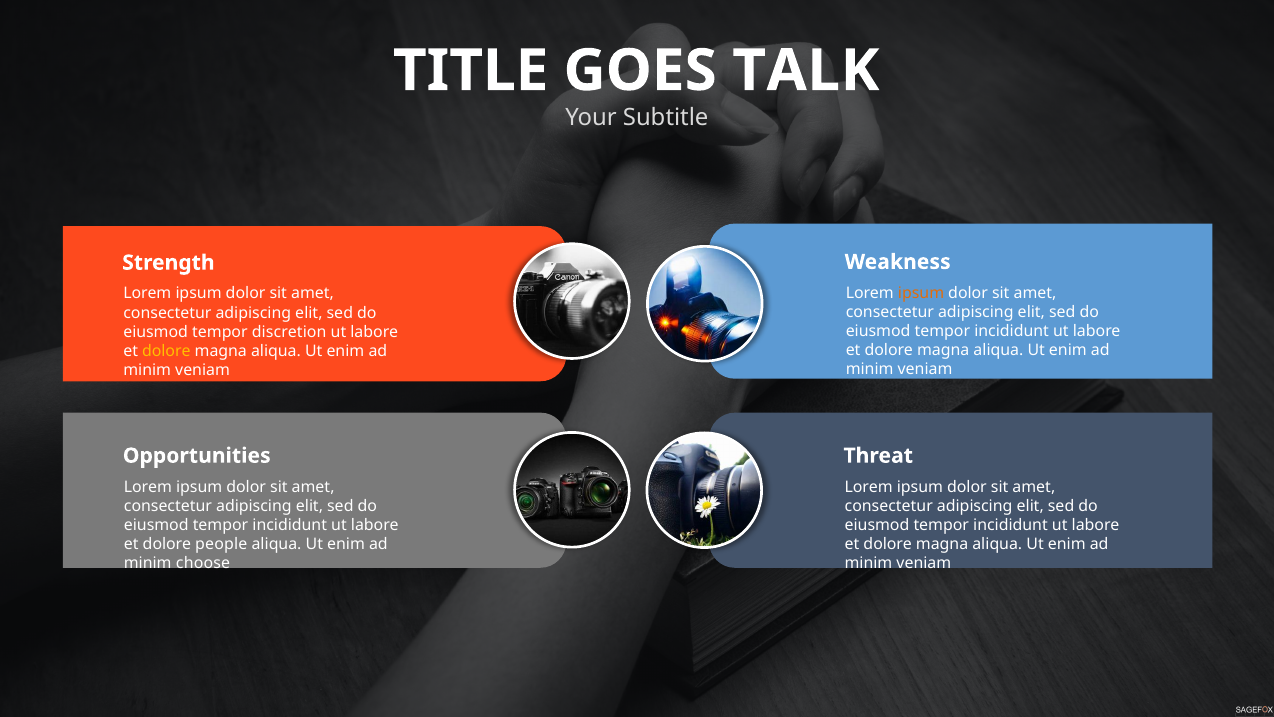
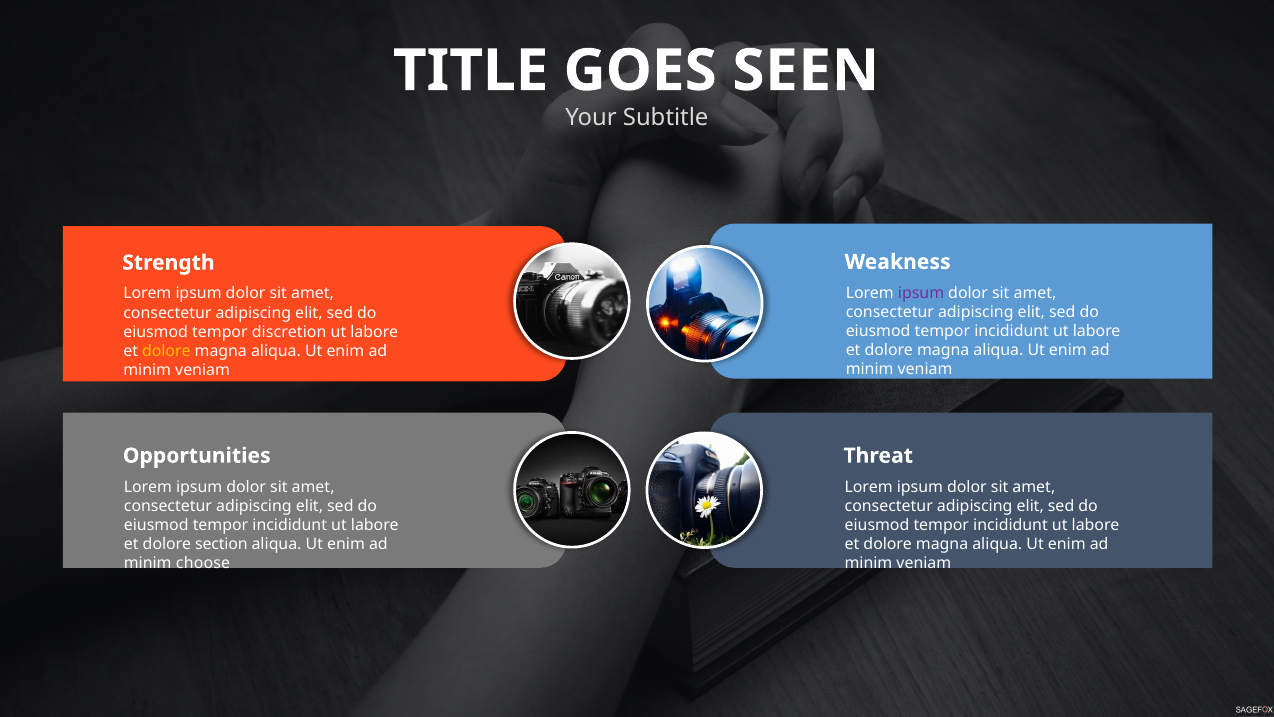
TALK: TALK -> SEEN
ipsum at (921, 293) colour: orange -> purple
people: people -> section
